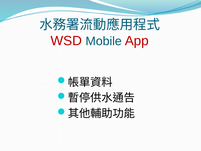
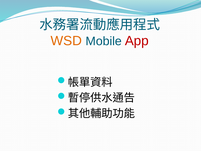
WSD colour: red -> orange
